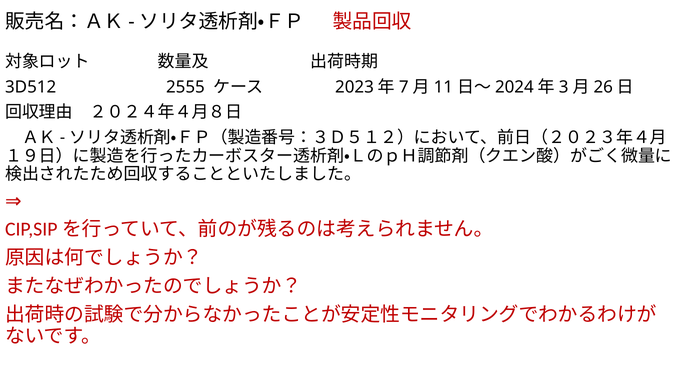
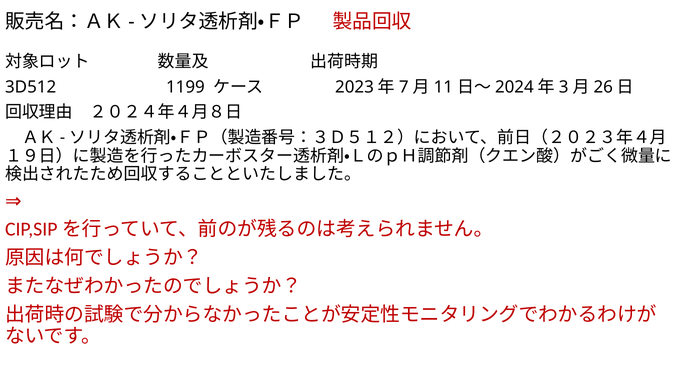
2555: 2555 -> 1199
